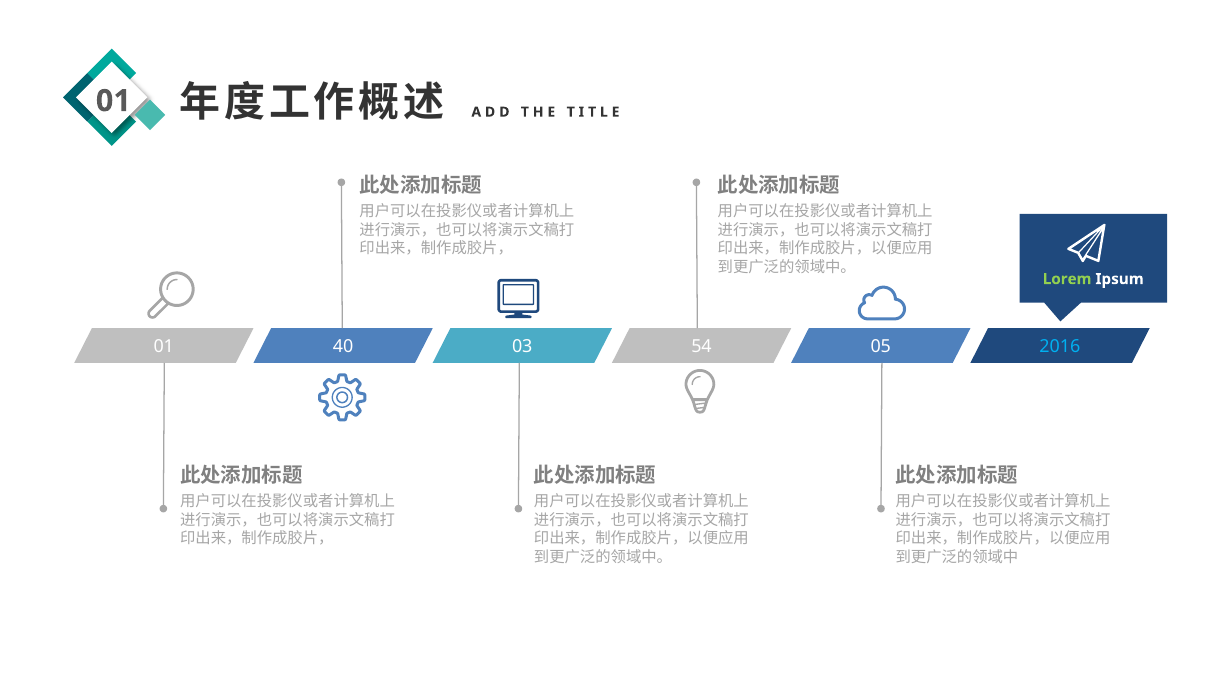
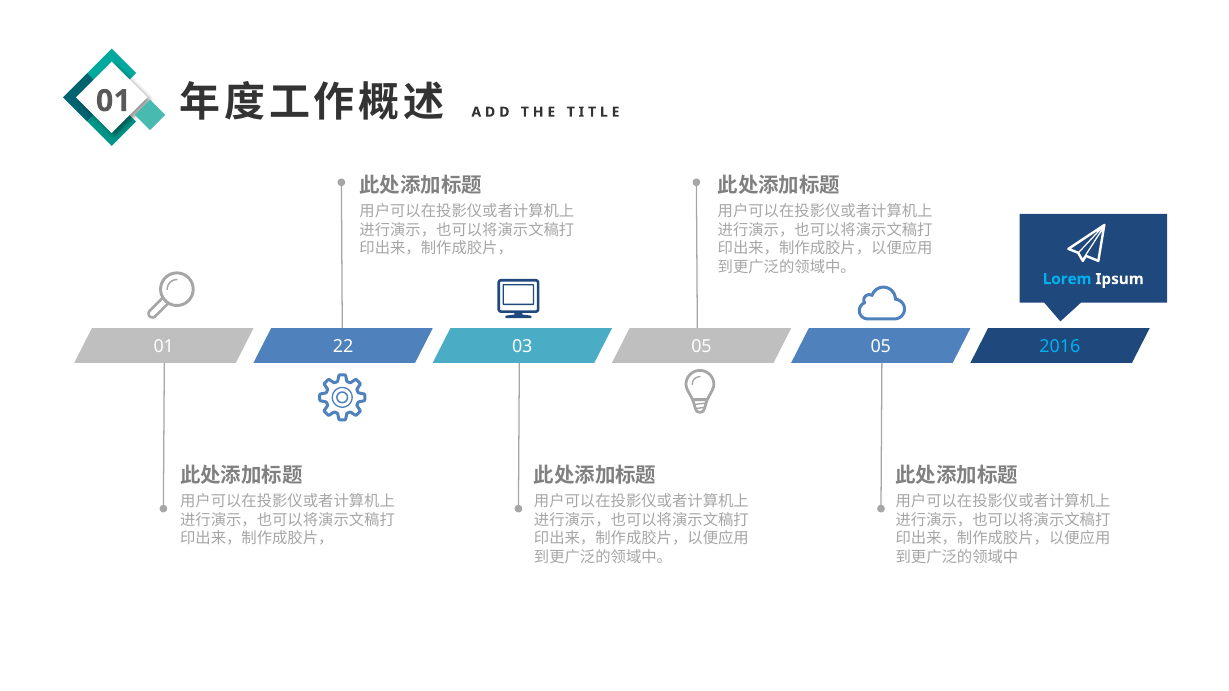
Lorem colour: light green -> light blue
40: 40 -> 22
03 54: 54 -> 05
